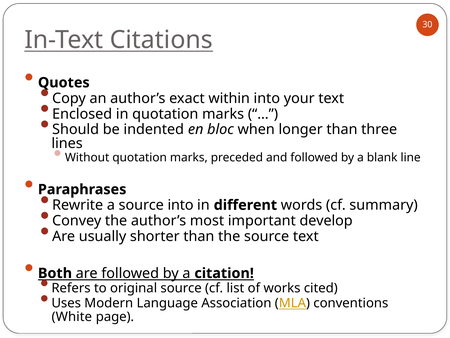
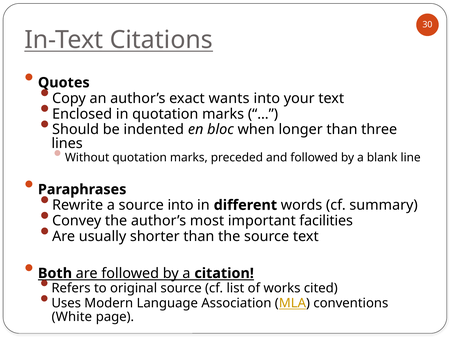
within: within -> wants
develop: develop -> facilities
